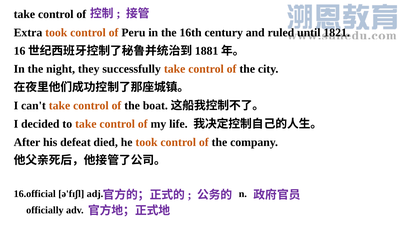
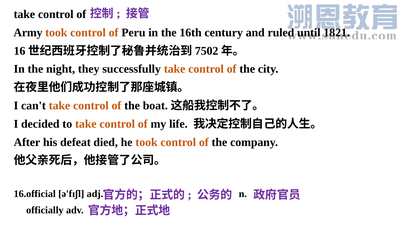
Extra: Extra -> Army
1881: 1881 -> 7502
